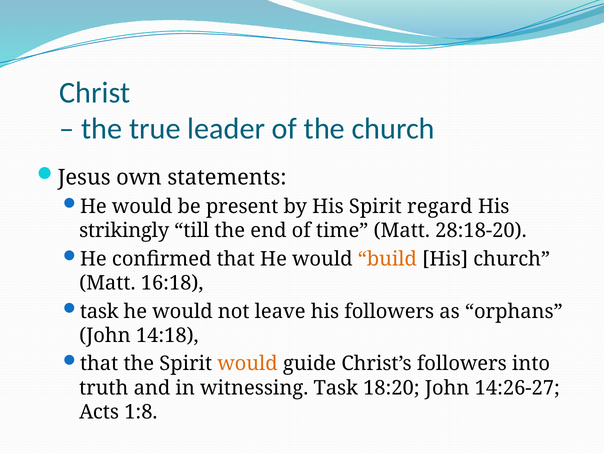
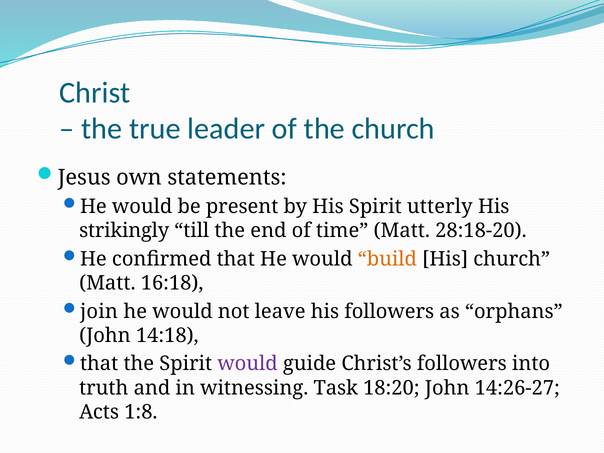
regard: regard -> utterly
task at (99, 311): task -> join
would at (248, 364) colour: orange -> purple
